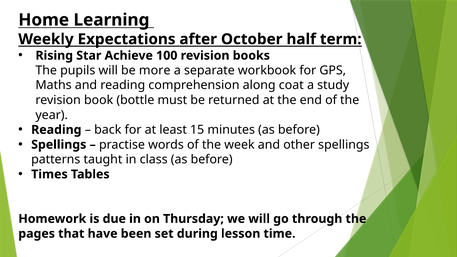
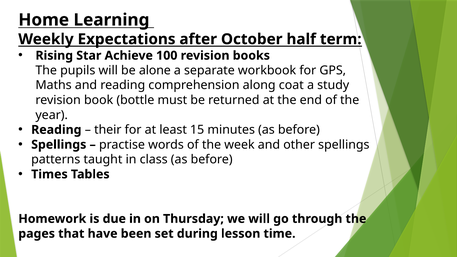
more: more -> alone
back: back -> their
